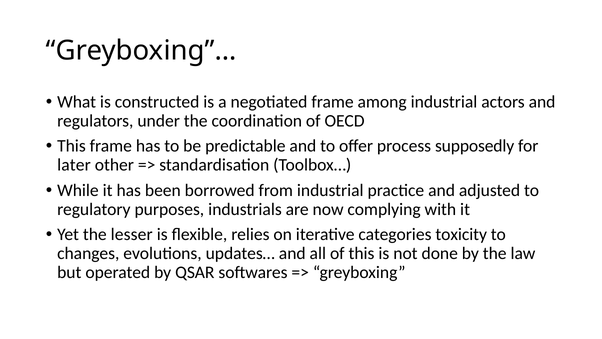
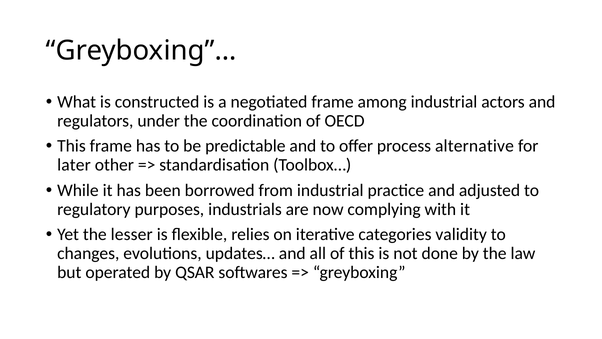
supposedly: supposedly -> alternative
toxicity: toxicity -> validity
